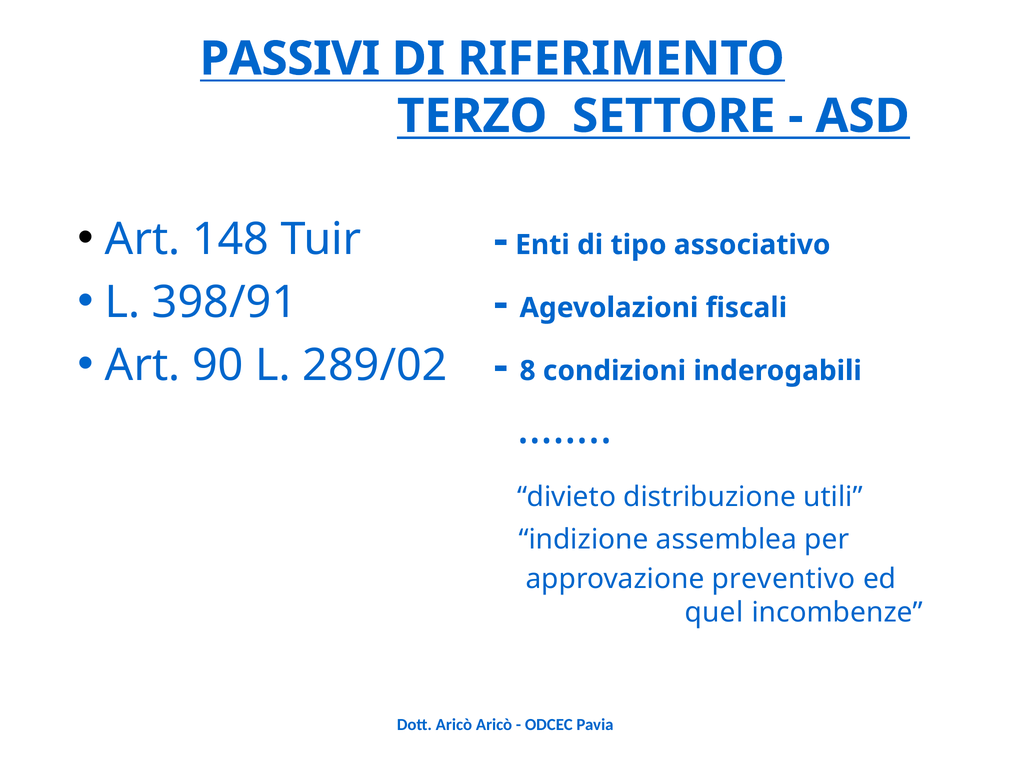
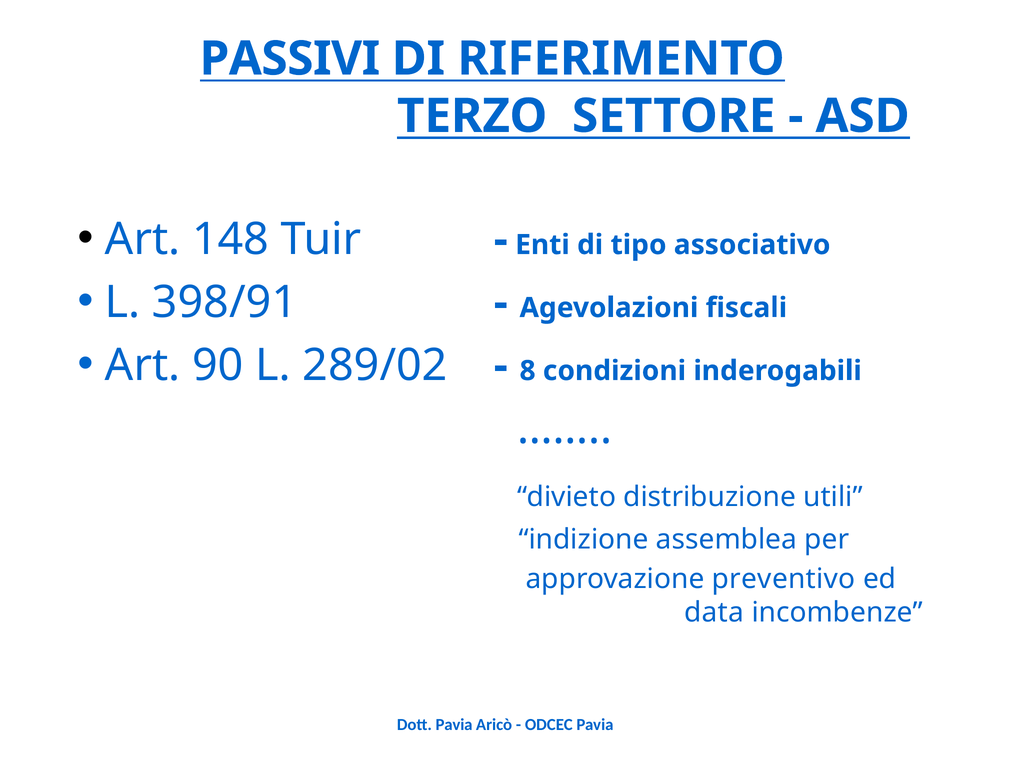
quel: quel -> data
Dott Aricò: Aricò -> Pavia
